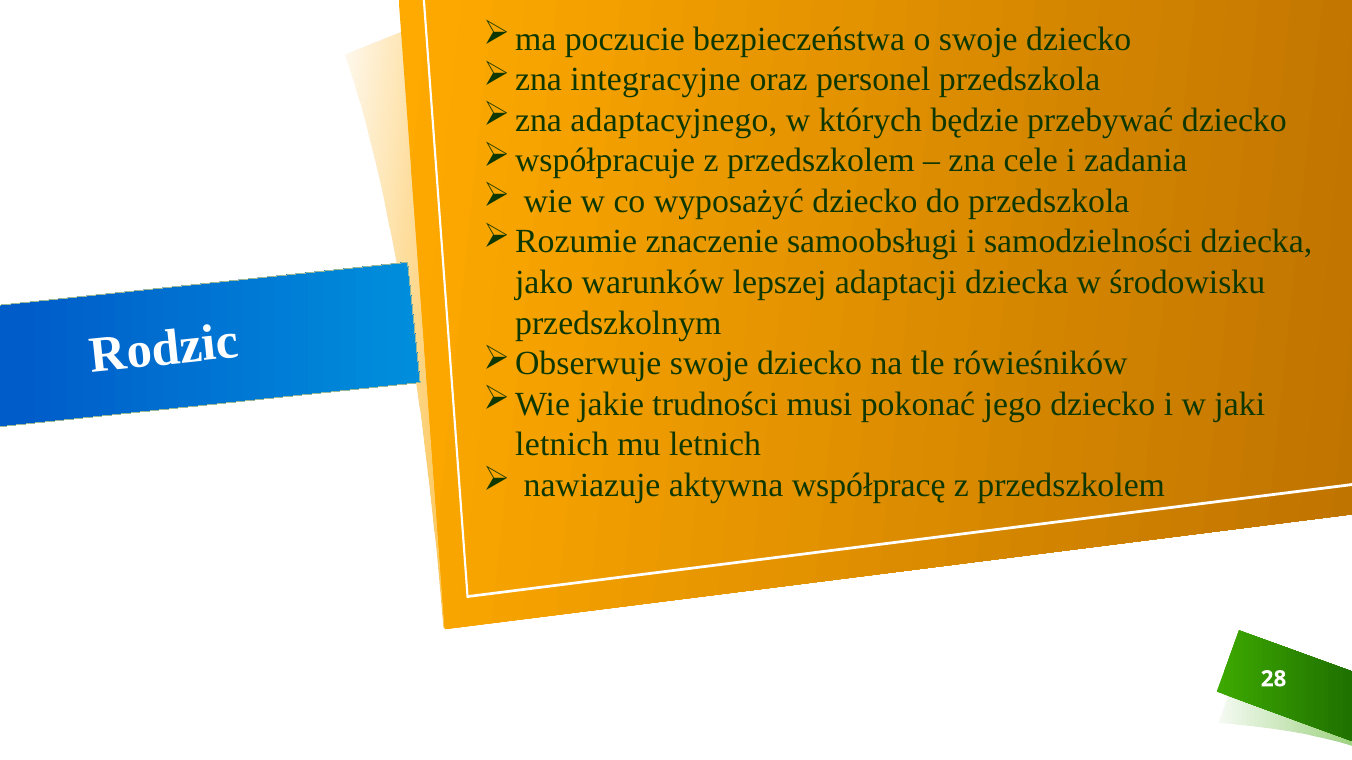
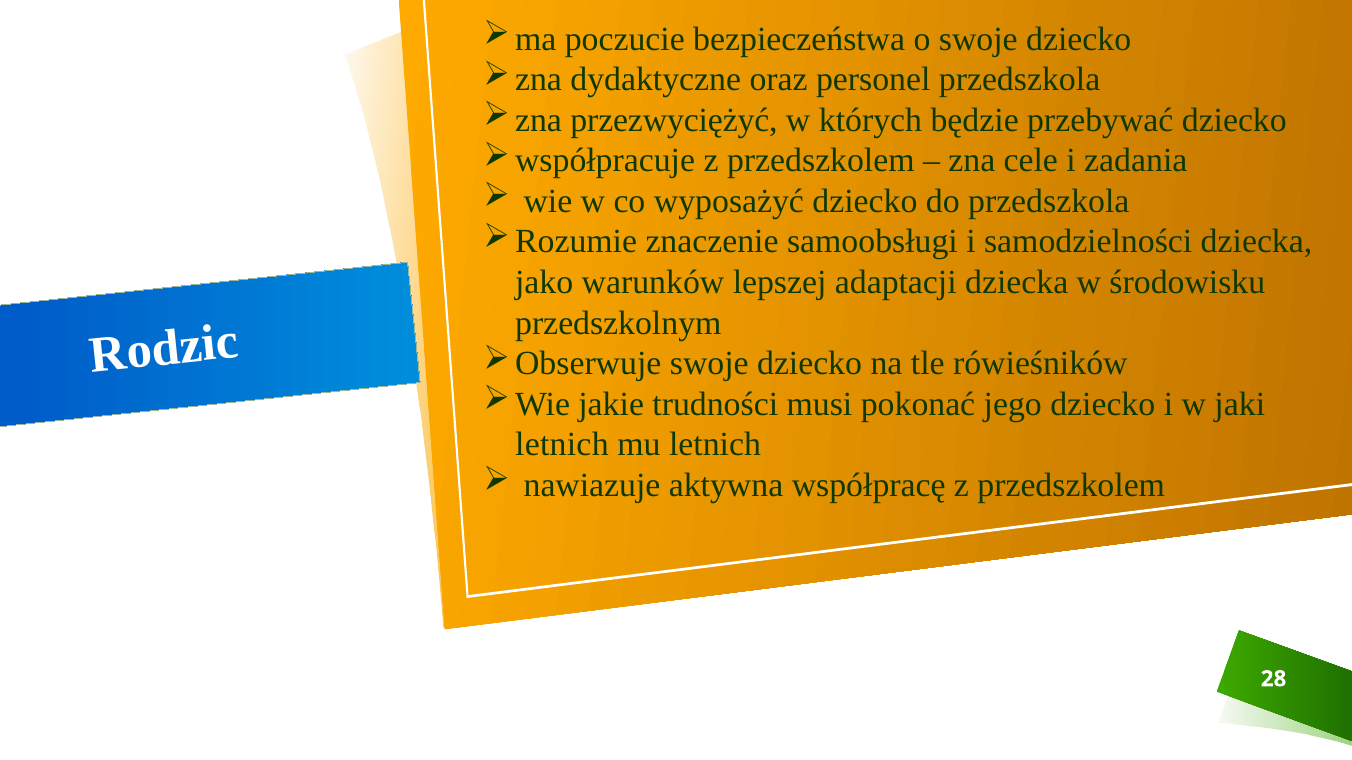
integracyjne: integracyjne -> dydaktyczne
adaptacyjnego: adaptacyjnego -> przezwyciężyć
